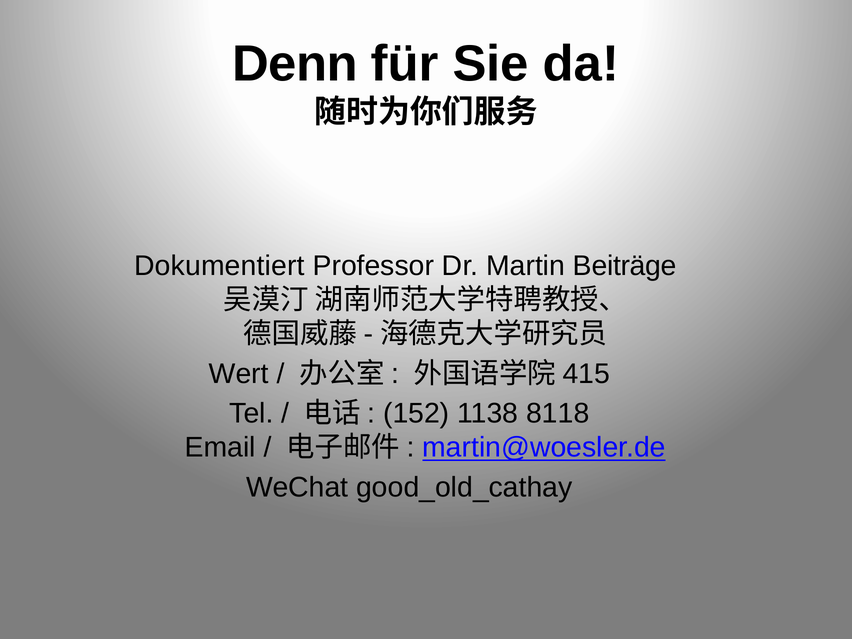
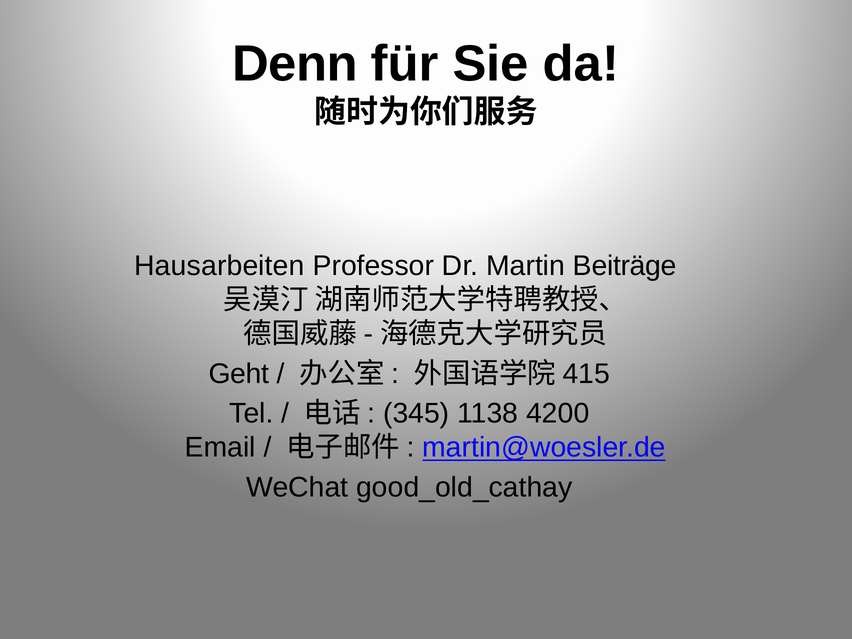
Dokumentiert: Dokumentiert -> Hausarbeiten
Wert: Wert -> Geht
152: 152 -> 345
8118: 8118 -> 4200
